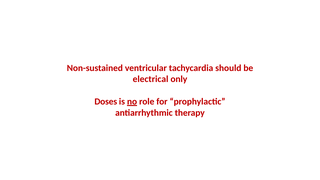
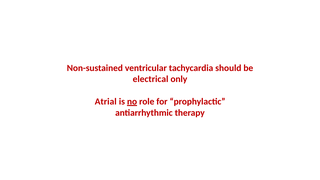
Doses: Doses -> Atrial
